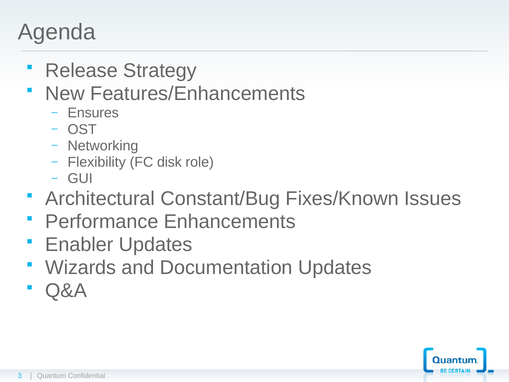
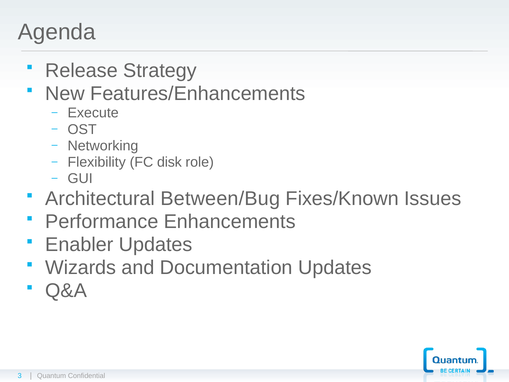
Ensures: Ensures -> Execute
Constant/Bug: Constant/Bug -> Between/Bug
